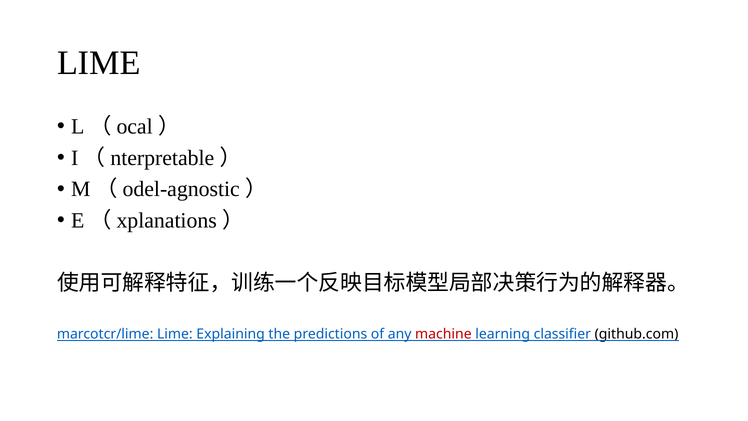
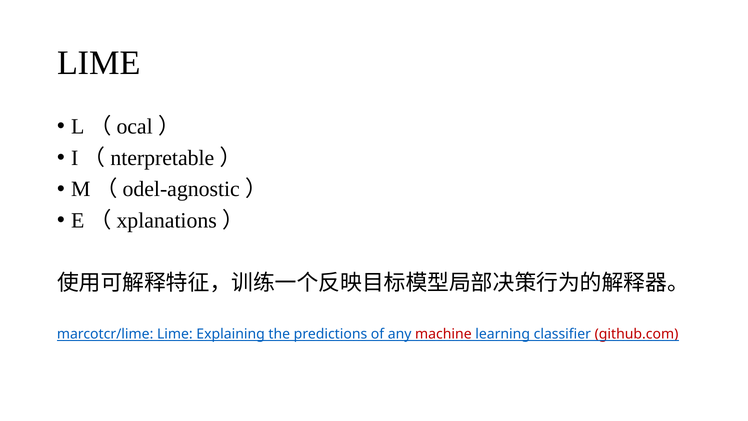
github.com colour: black -> red
